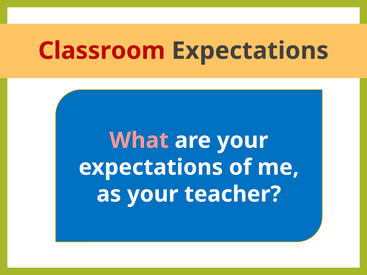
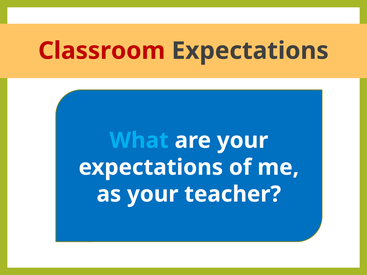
What colour: pink -> light blue
